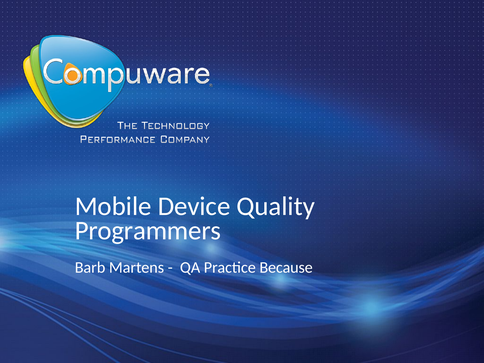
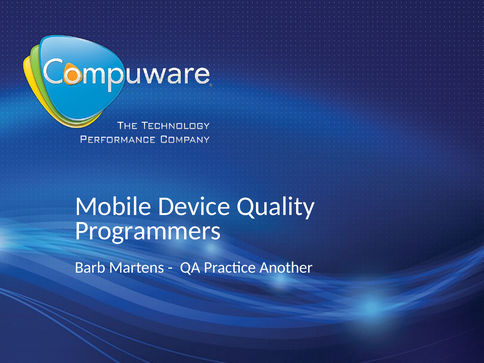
Because: Because -> Another
